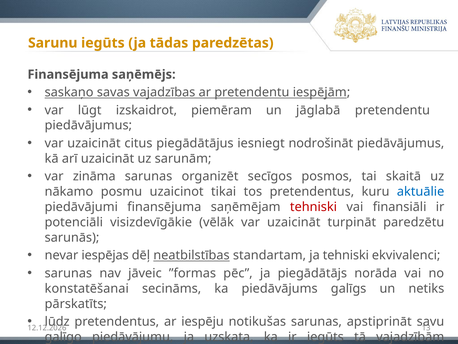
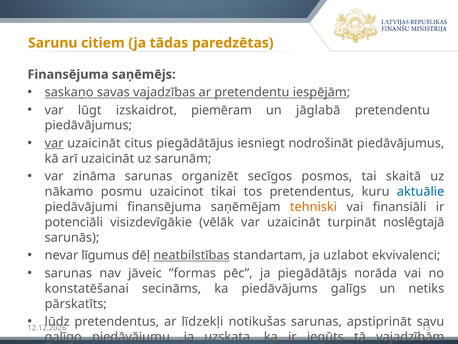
Sarunu iegūts: iegūts -> citiem
var at (54, 143) underline: none -> present
tehniski at (314, 207) colour: red -> orange
paredzētu: paredzētu -> noslēgtajā
iespējas: iespējas -> līgumus
ja tehniski: tehniski -> uzlabot
iespēju: iespēju -> līdzekļi
